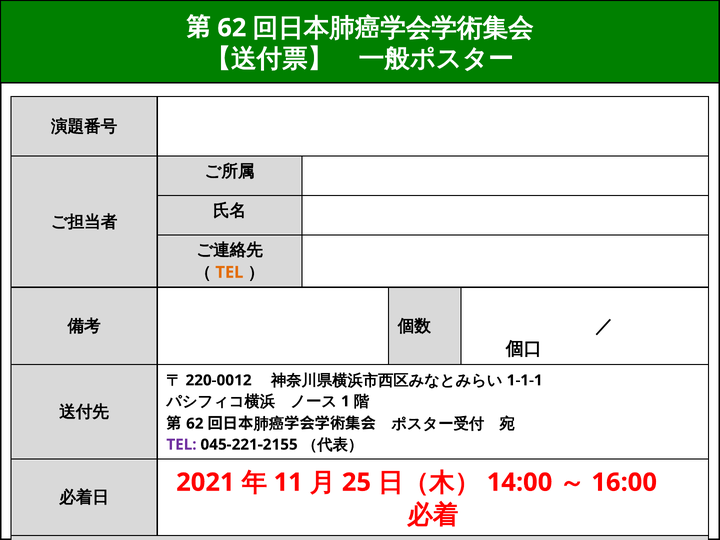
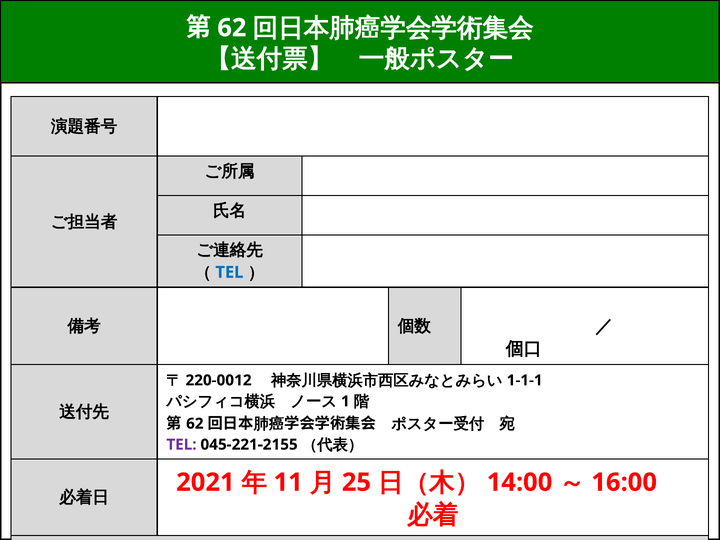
TEL at (229, 272) colour: orange -> blue
